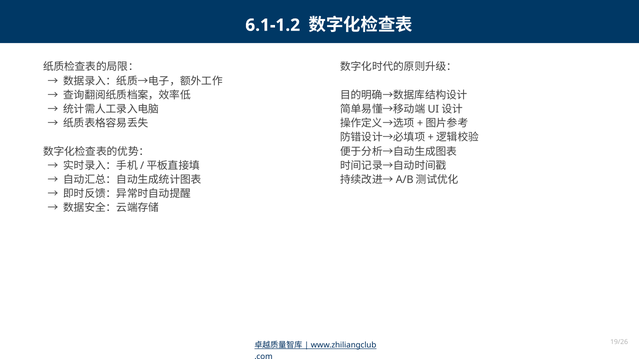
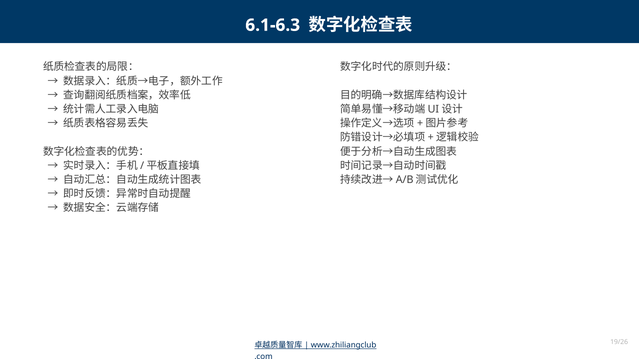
6.1-1.2: 6.1-1.2 -> 6.1-6.3
